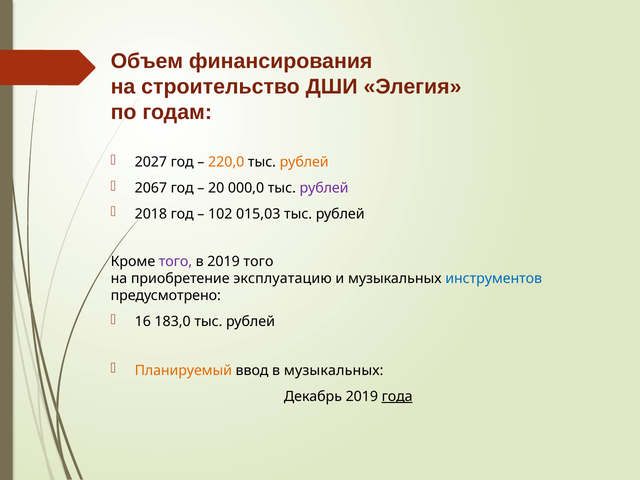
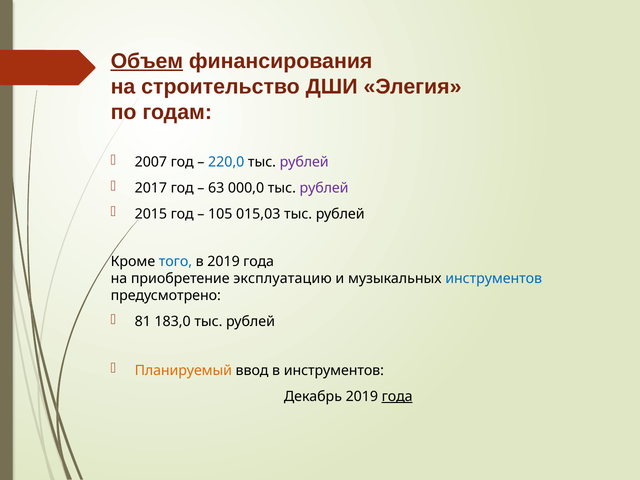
Объем underline: none -> present
2027: 2027 -> 2007
220,0 colour: orange -> blue
рублей at (304, 162) colour: orange -> purple
2067: 2067 -> 2017
20: 20 -> 63
2018: 2018 -> 2015
102: 102 -> 105
того at (175, 262) colour: purple -> blue
в 2019 того: того -> года
16: 16 -> 81
в музыкальных: музыкальных -> инструментов
